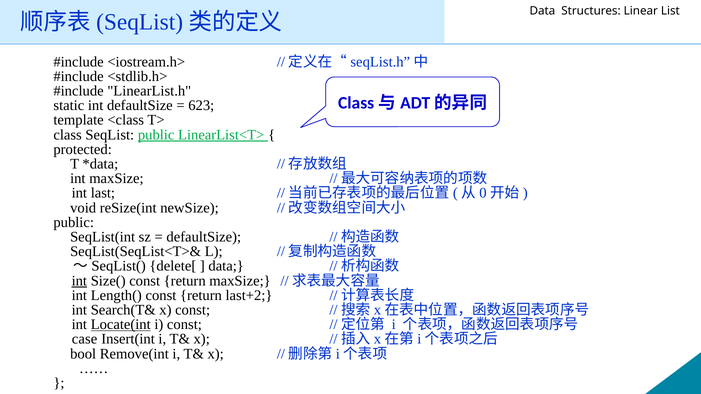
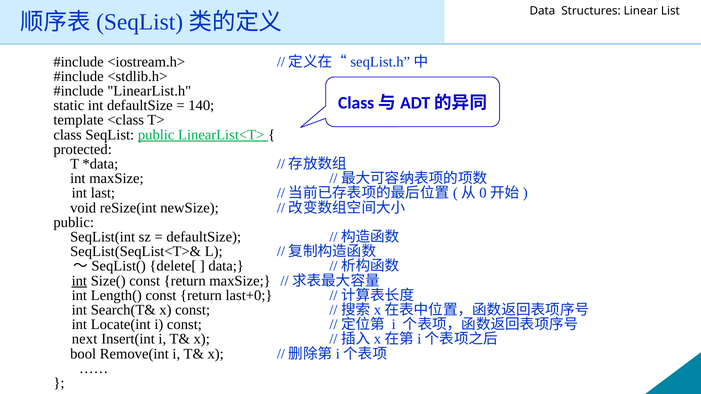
623: 623 -> 140
last+2: last+2 -> last+0
Locate(int underline: present -> none
case: case -> next
